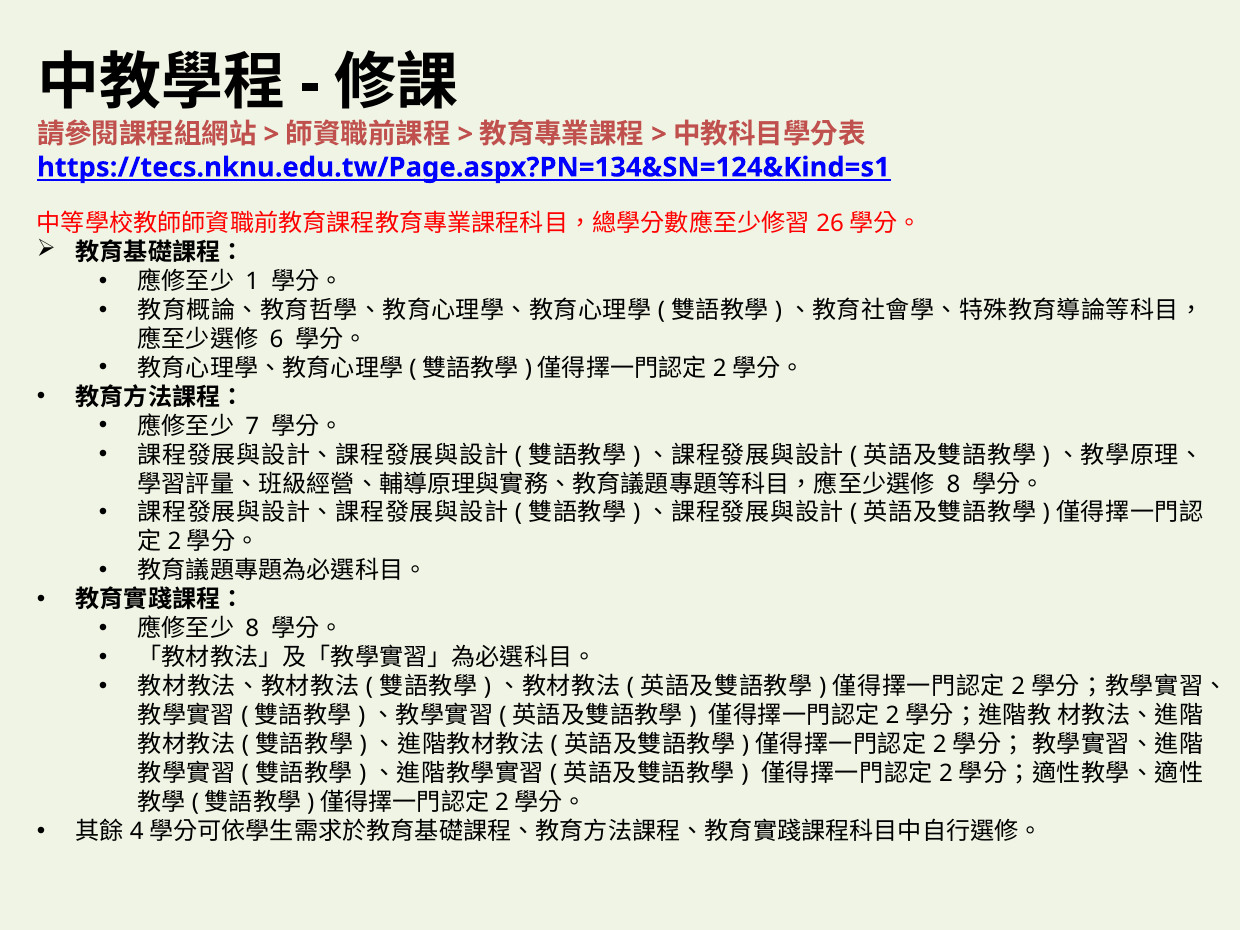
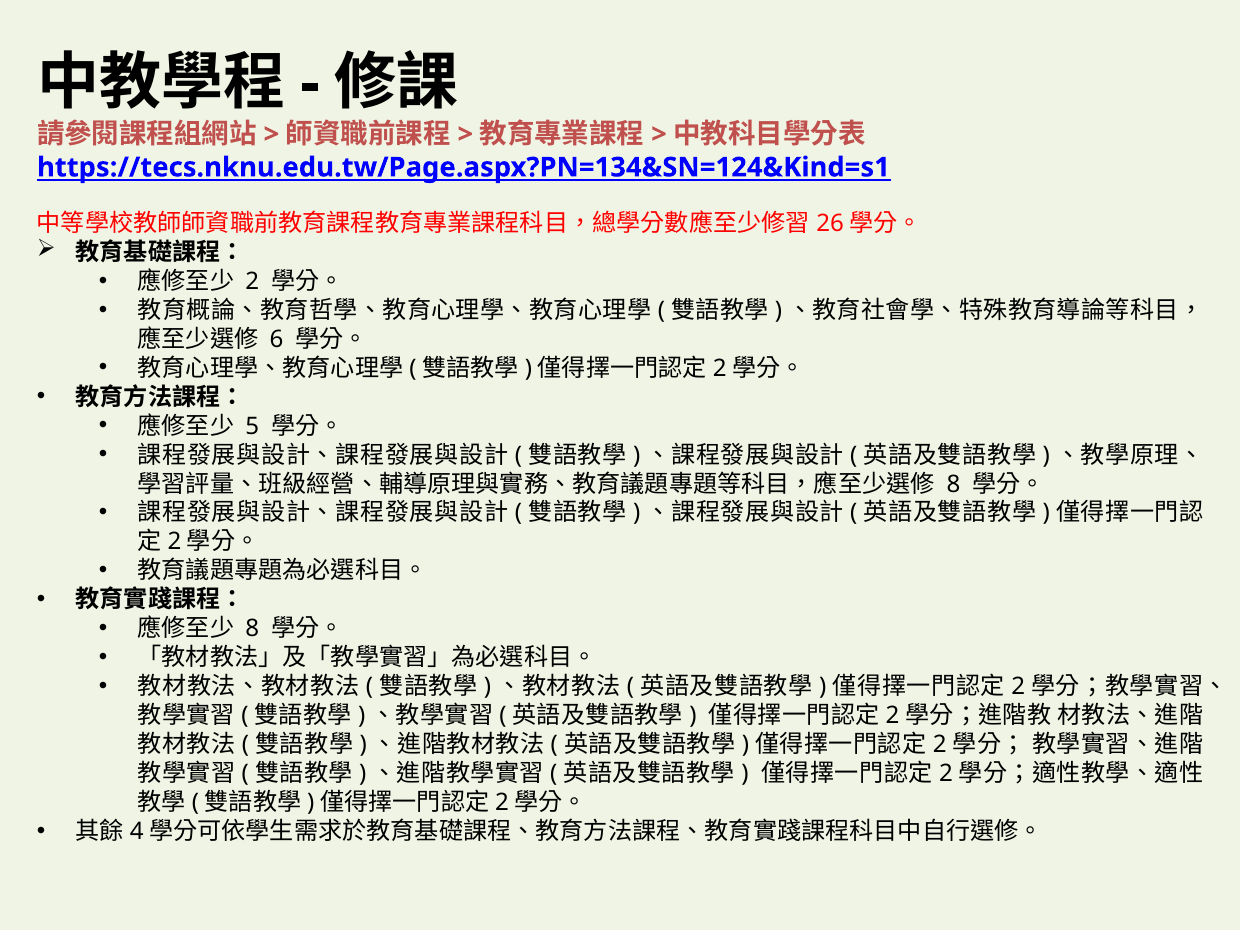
1 at (252, 281): 1 -> 2
7: 7 -> 5
